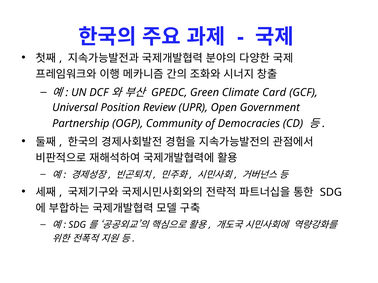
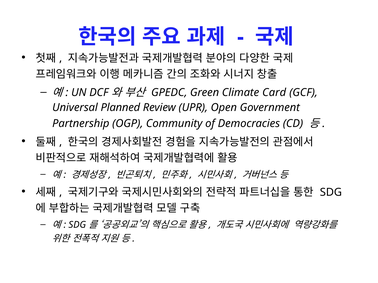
Position: Position -> Planned
